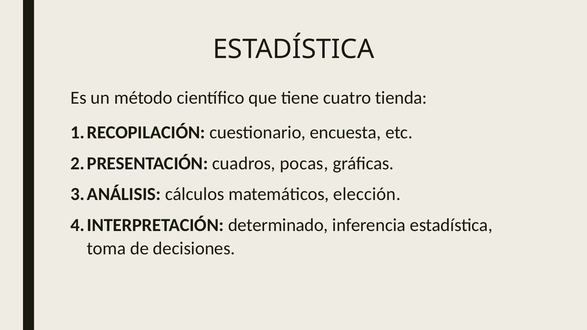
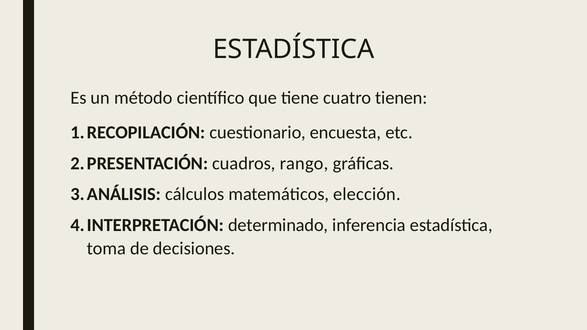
tienda: tienda -> tienen
pocas: pocas -> rango
